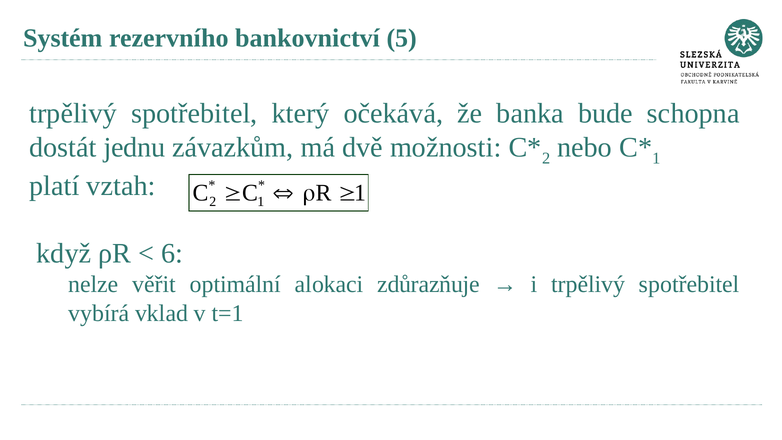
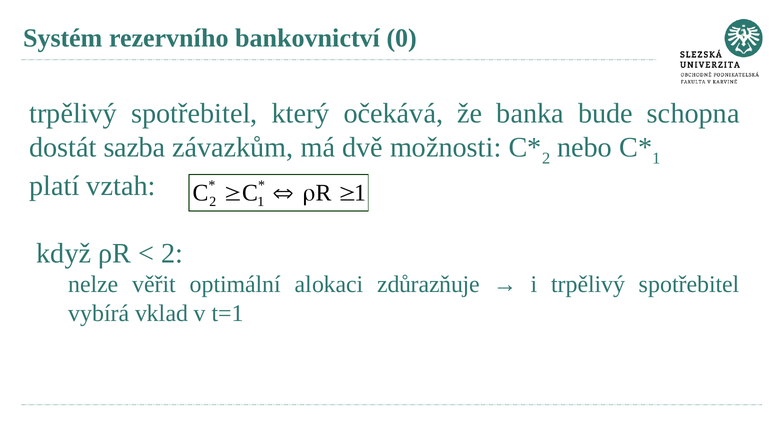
5: 5 -> 0
jednu: jednu -> sazba
6 at (172, 254): 6 -> 2
